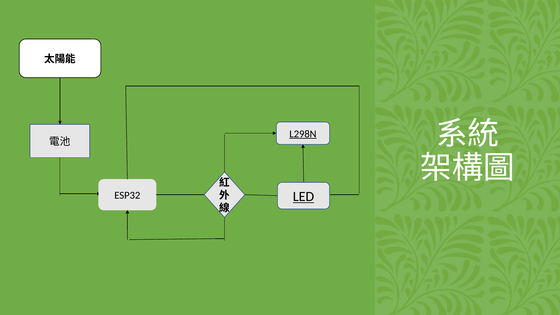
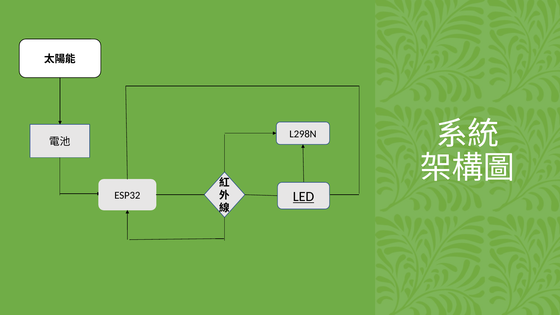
L298N underline: present -> none
